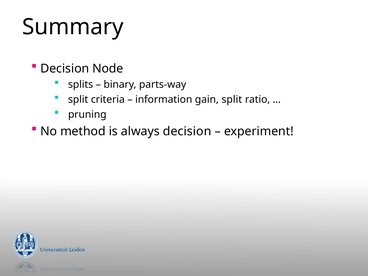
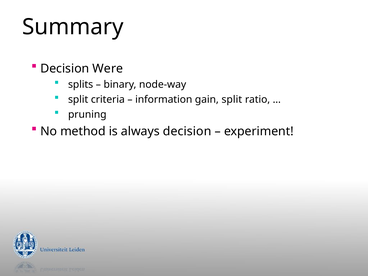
Node: Node -> Were
parts-way: parts-way -> node-way
